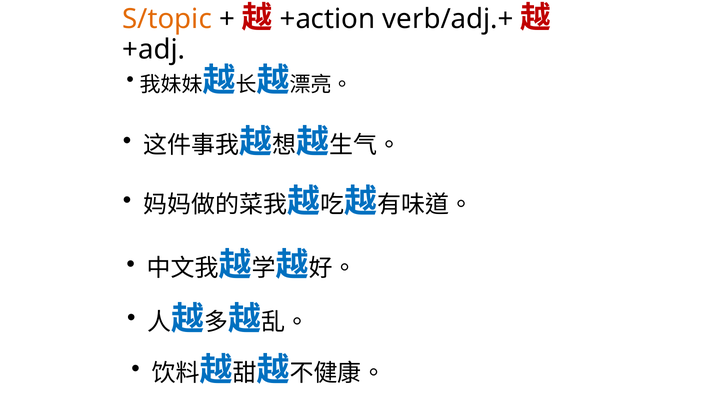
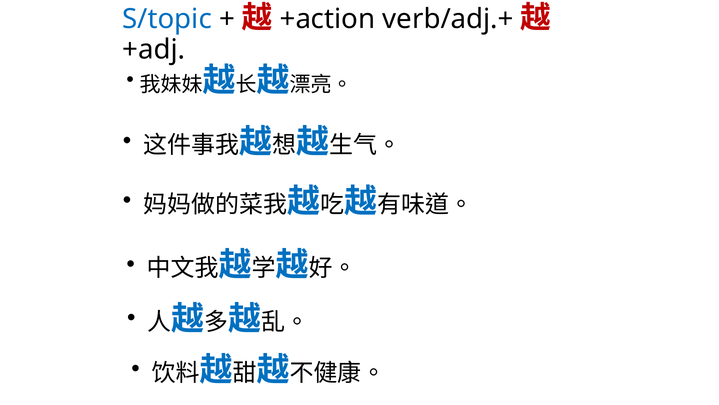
S/topic colour: orange -> blue
